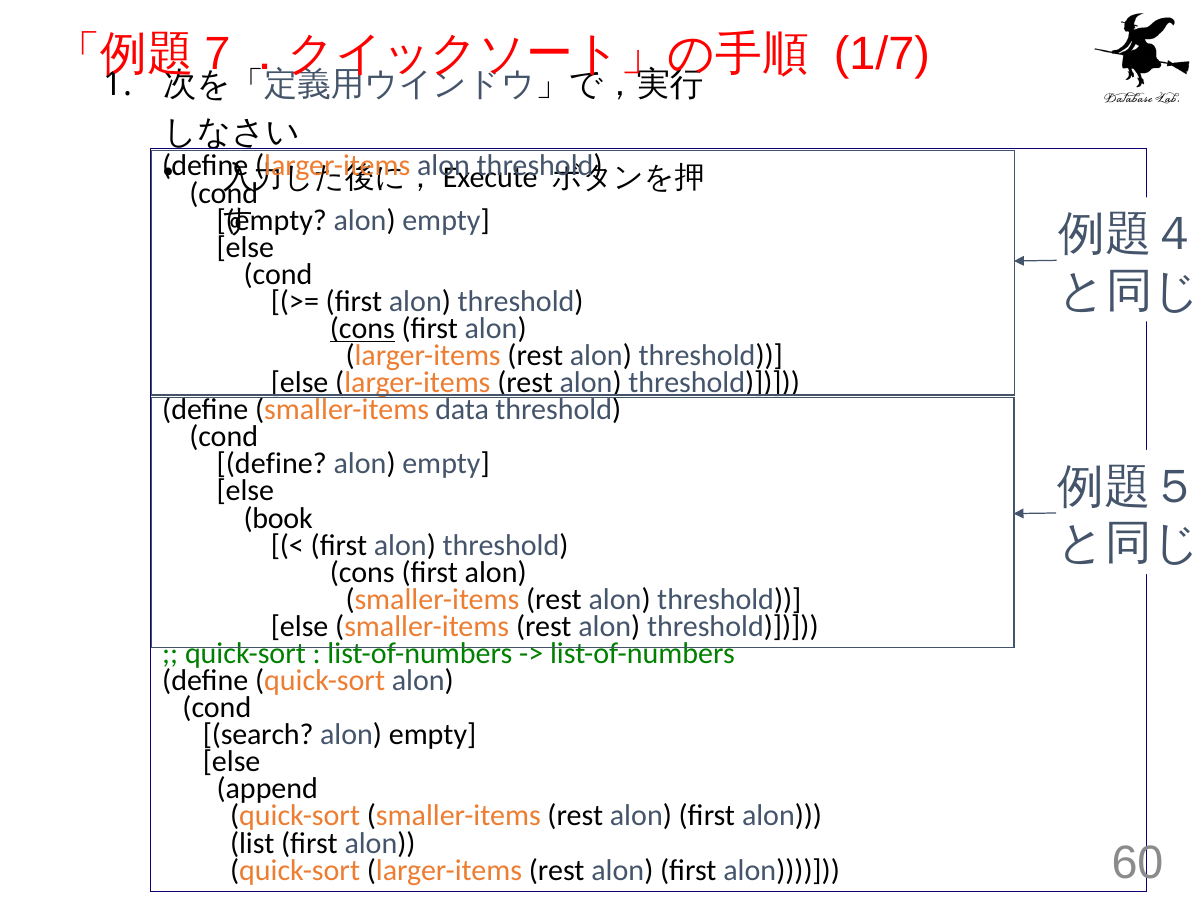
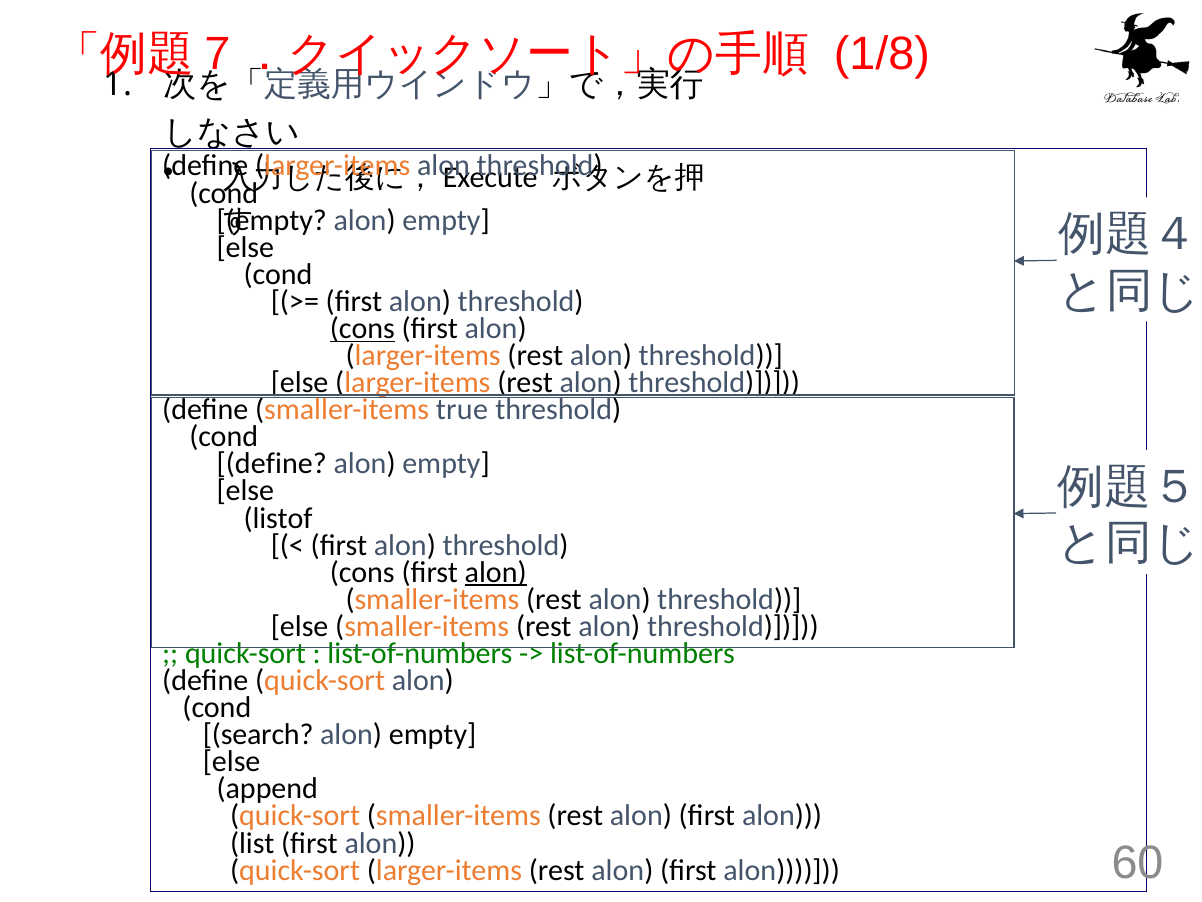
1/7: 1/7 -> 1/8
data: data -> true
book: book -> listof
alon at (496, 572) underline: none -> present
